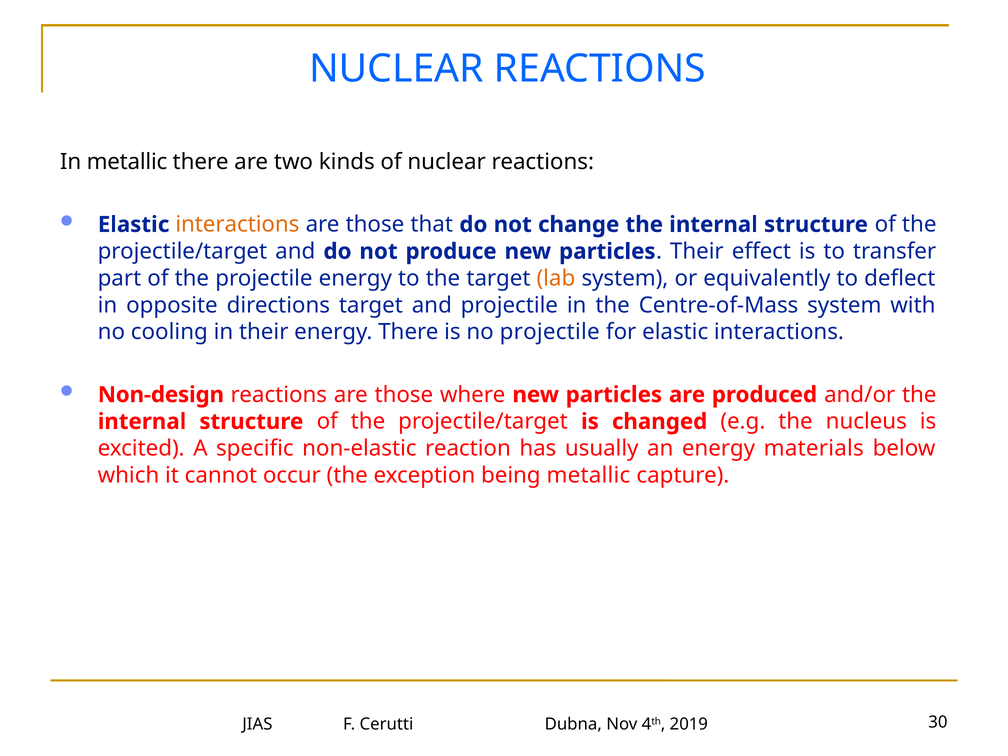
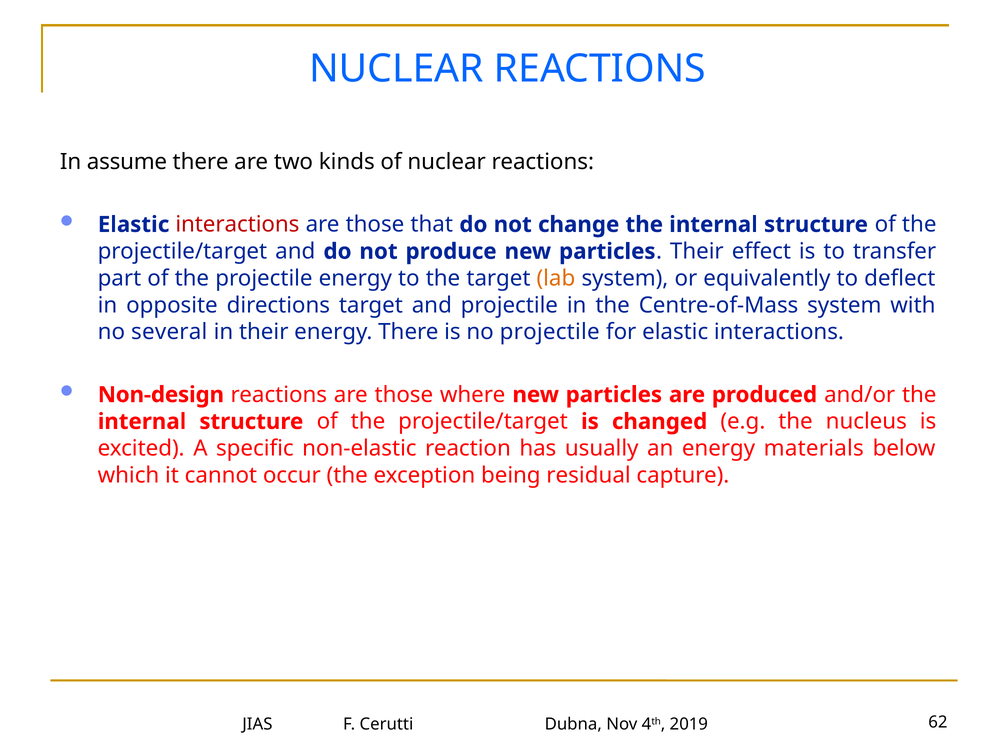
In metallic: metallic -> assume
interactions at (237, 225) colour: orange -> red
cooling: cooling -> several
being metallic: metallic -> residual
30: 30 -> 62
